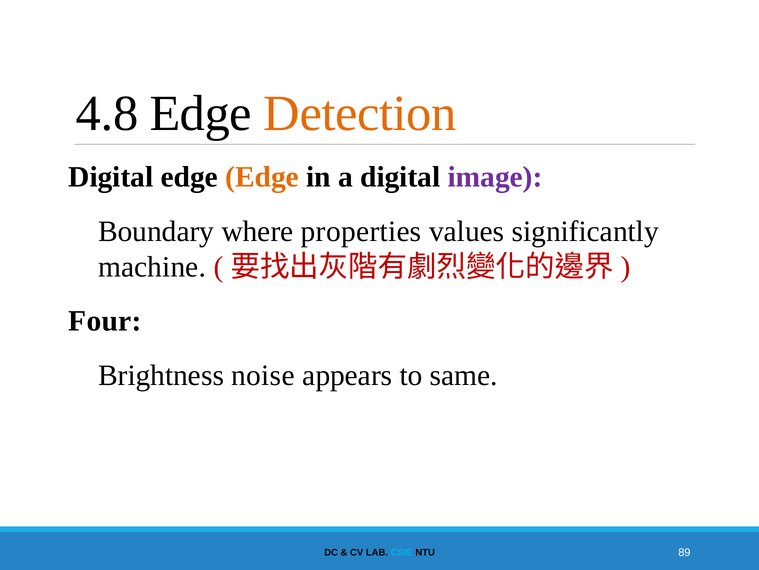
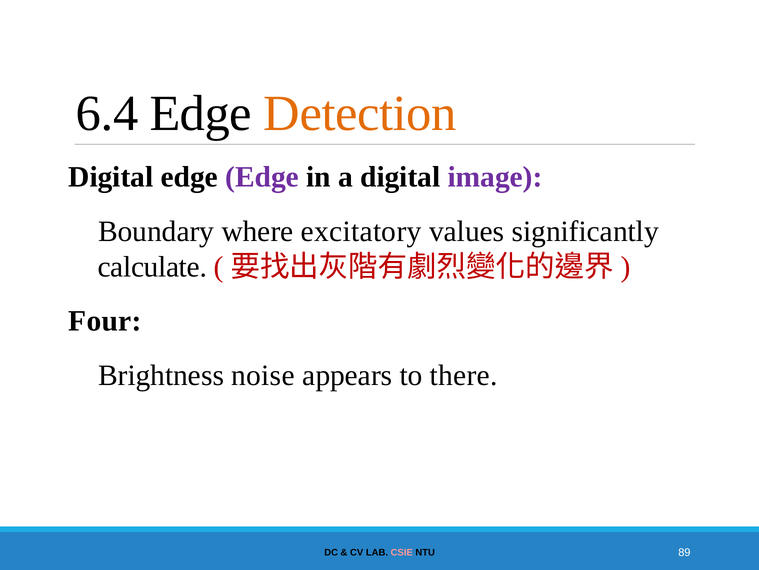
4.8: 4.8 -> 6.4
Edge at (262, 177) colour: orange -> purple
properties: properties -> excitatory
machine: machine -> calculate
same: same -> there
CSIE colour: light blue -> pink
